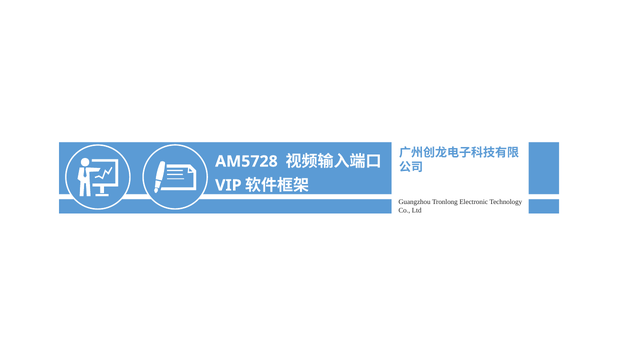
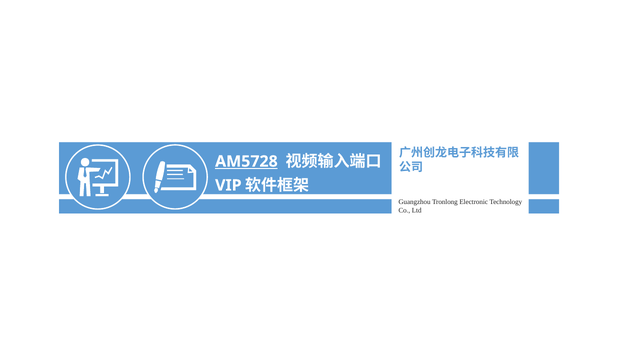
AM5728 underline: none -> present
